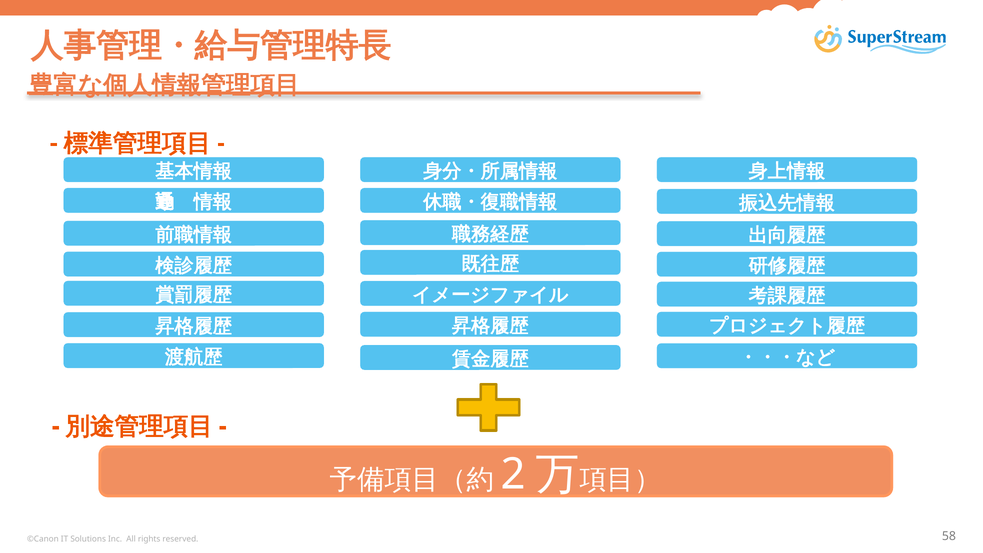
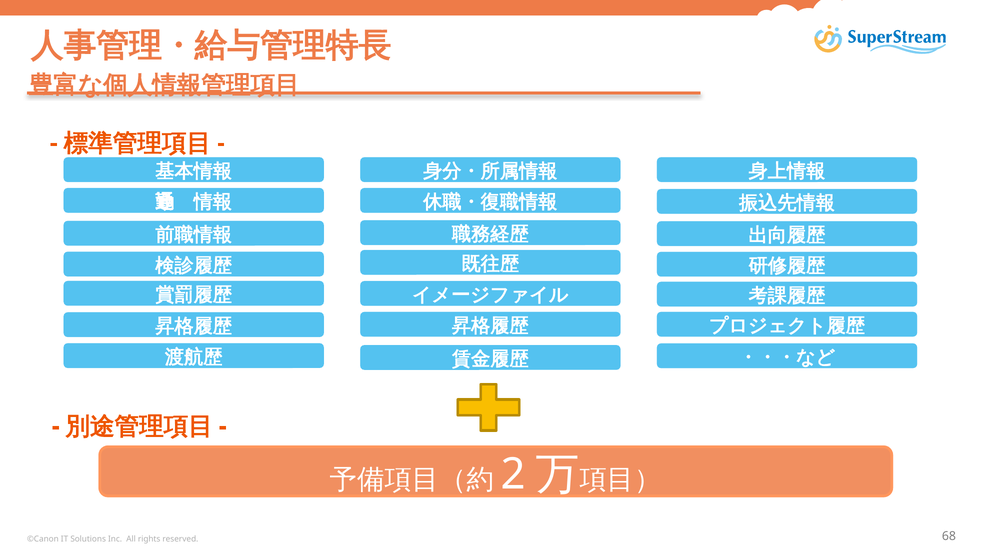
58: 58 -> 68
